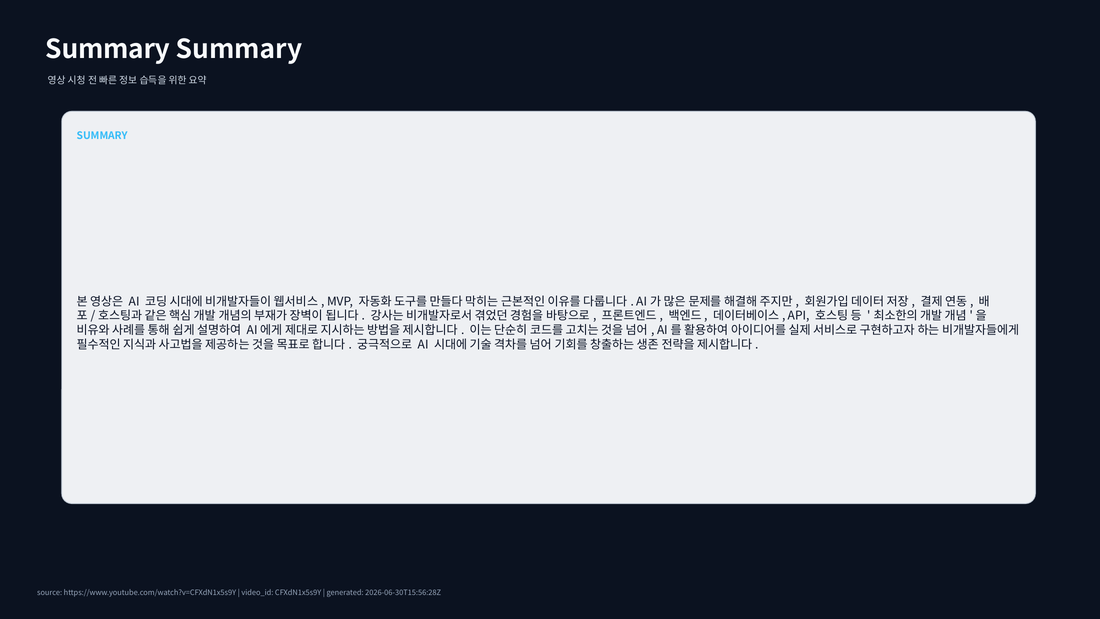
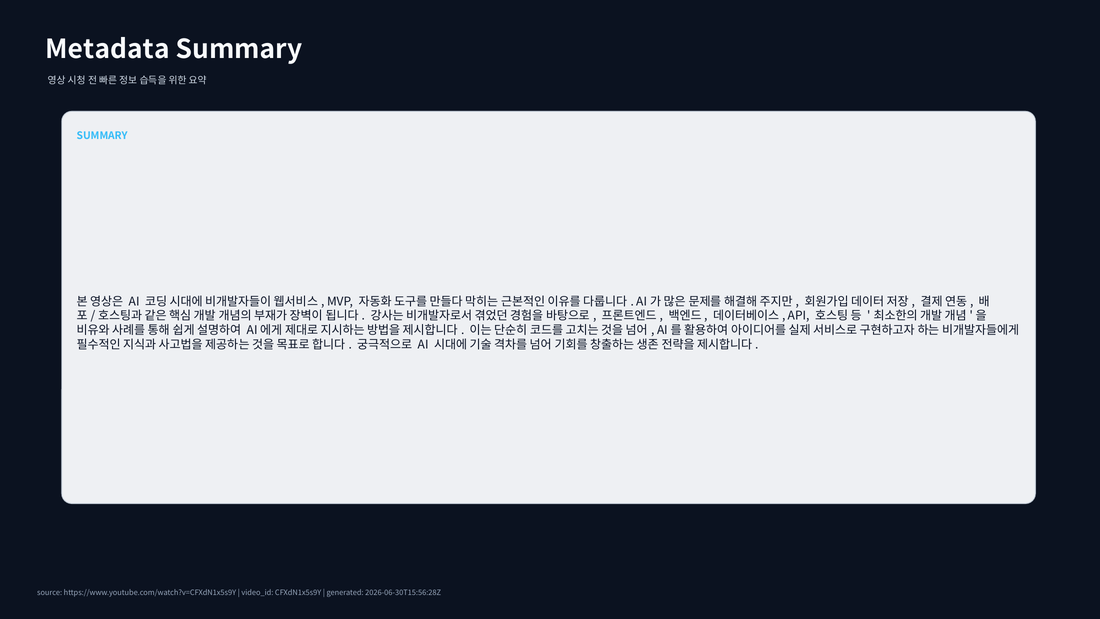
Summary at (108, 49): Summary -> Metadata
